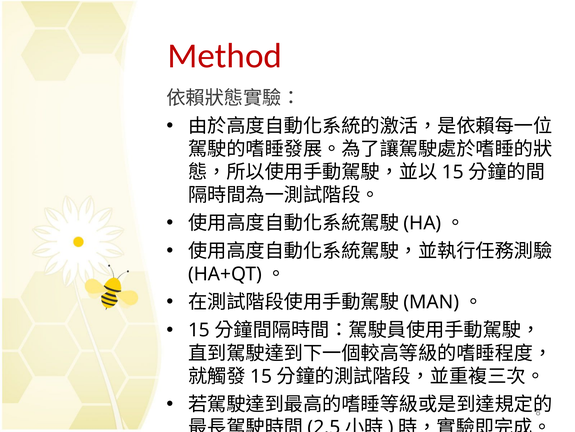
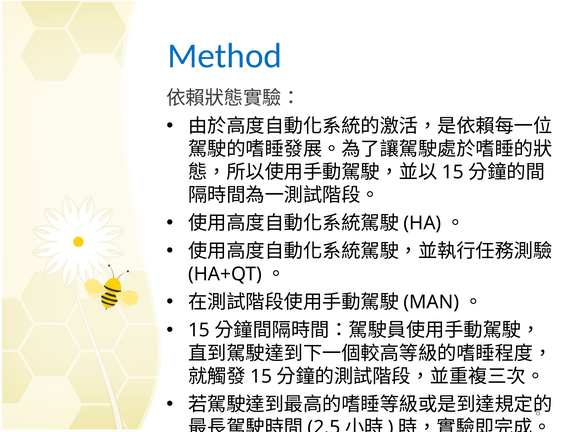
Method colour: red -> blue
